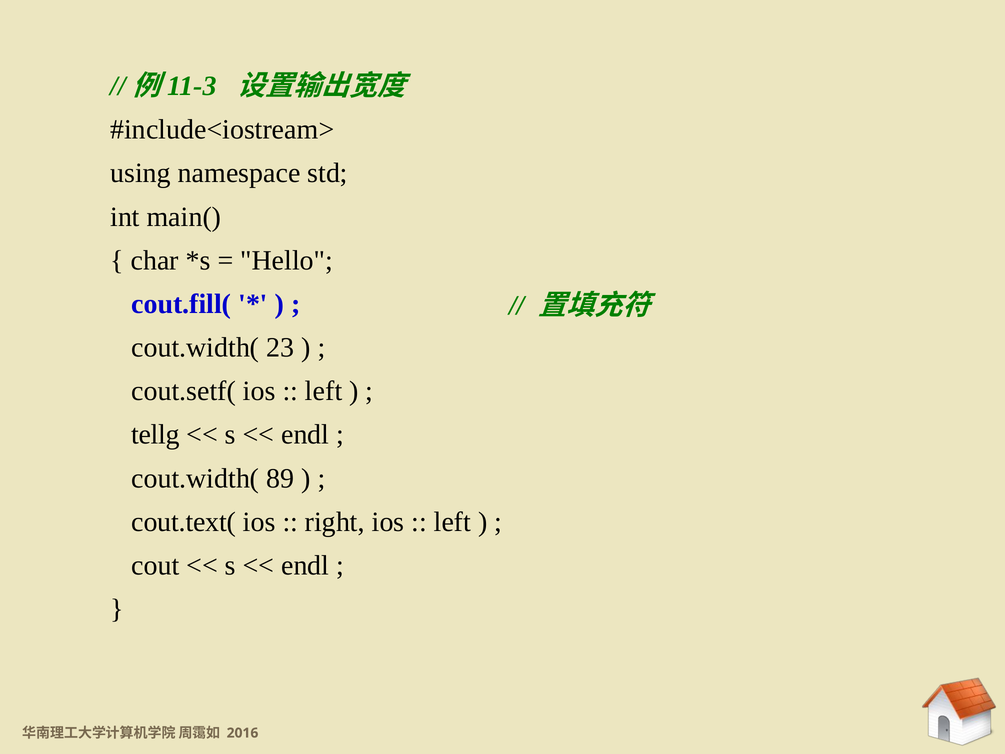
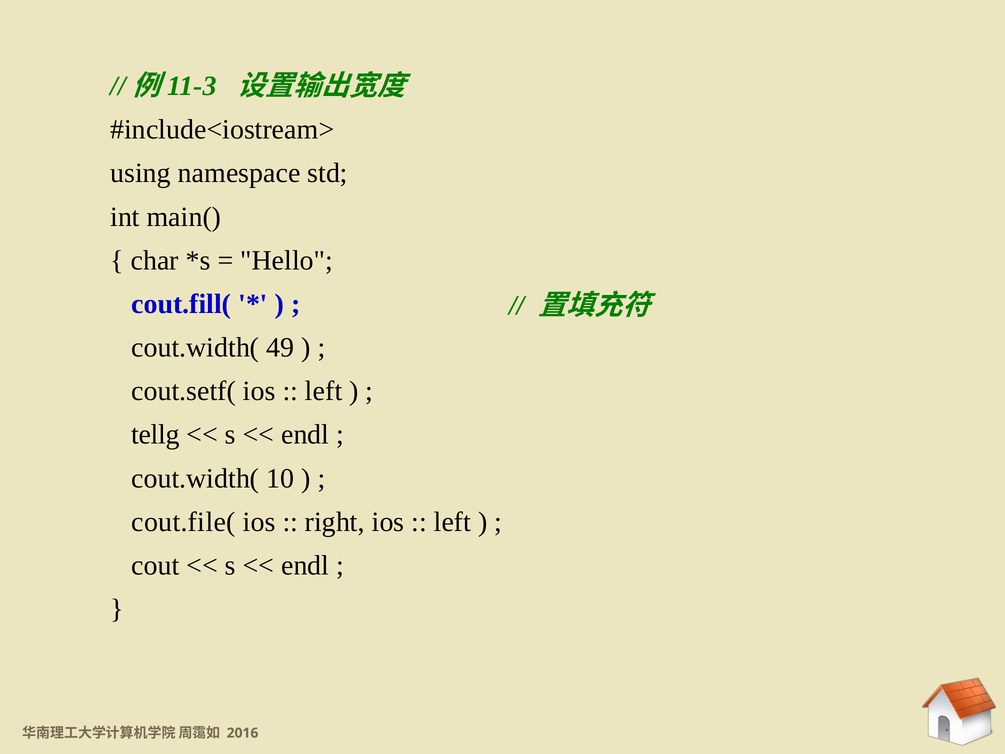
23: 23 -> 49
89: 89 -> 10
cout.text(: cout.text( -> cout.file(
